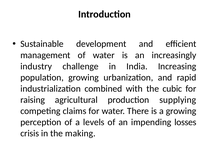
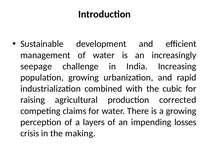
industry: industry -> seepage
supplying: supplying -> corrected
levels: levels -> layers
